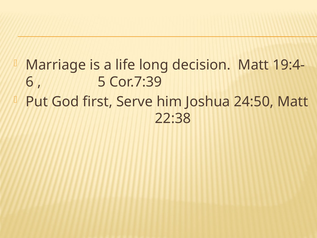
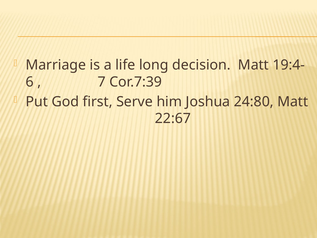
5: 5 -> 7
24:50: 24:50 -> 24:80
22:38: 22:38 -> 22:67
